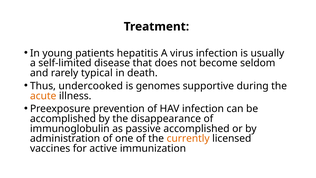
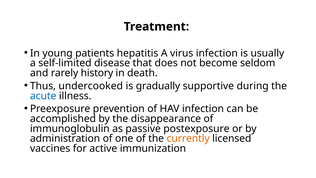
typical: typical -> history
genomes: genomes -> gradually
acute colour: orange -> blue
passive accomplished: accomplished -> postexposure
